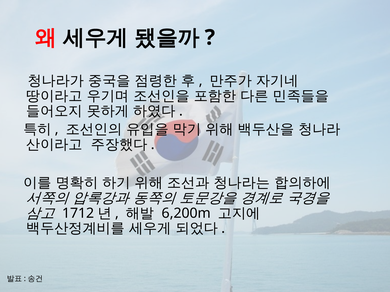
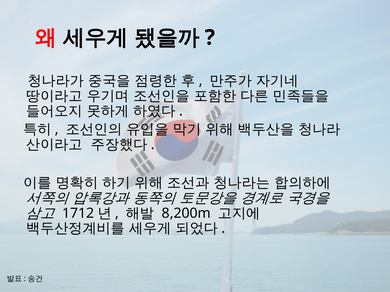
6,200m: 6,200m -> 8,200m
